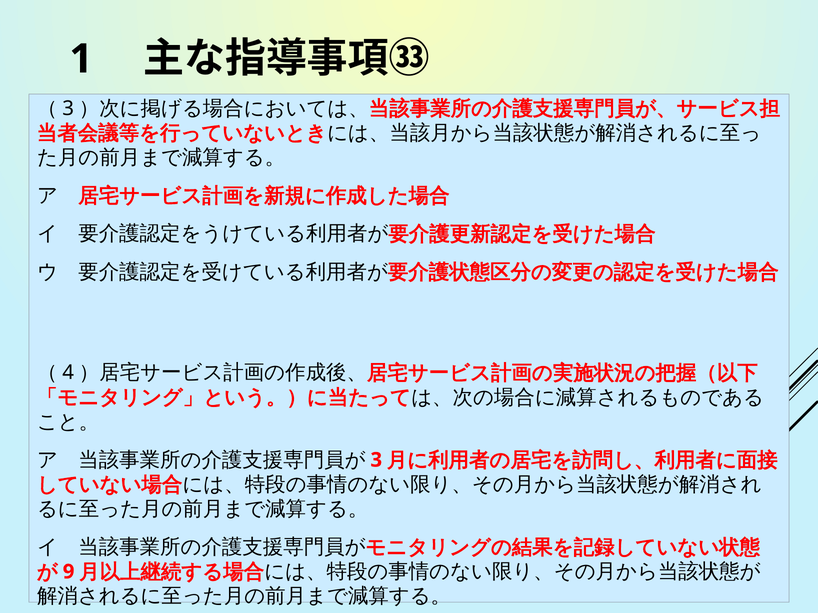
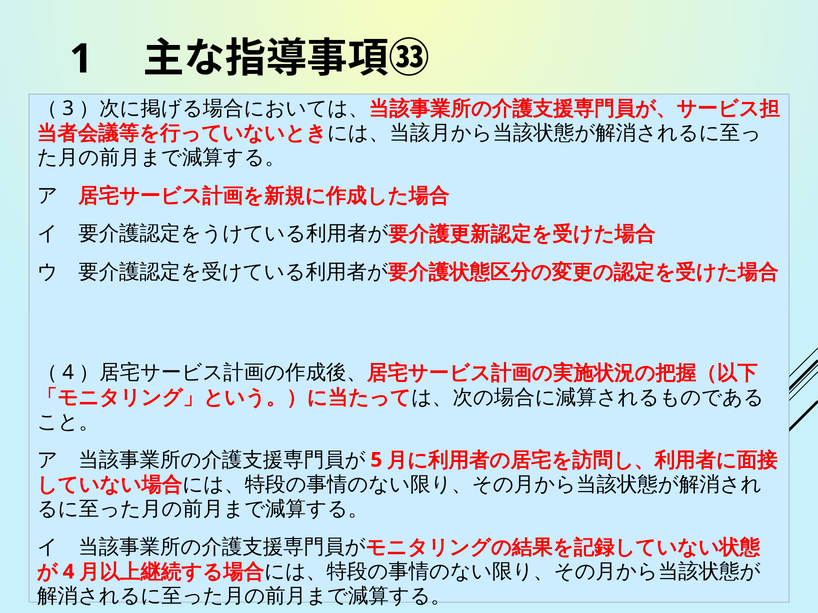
3: 3 -> 5
9: 9 -> 4
